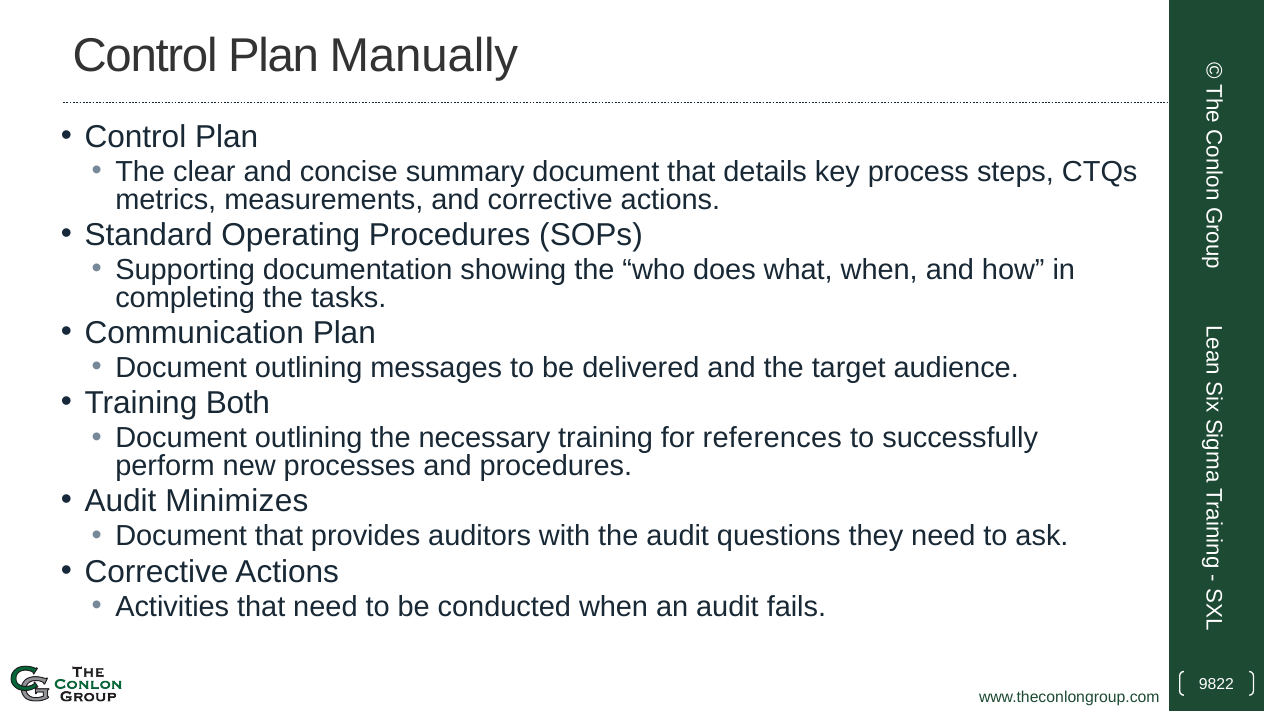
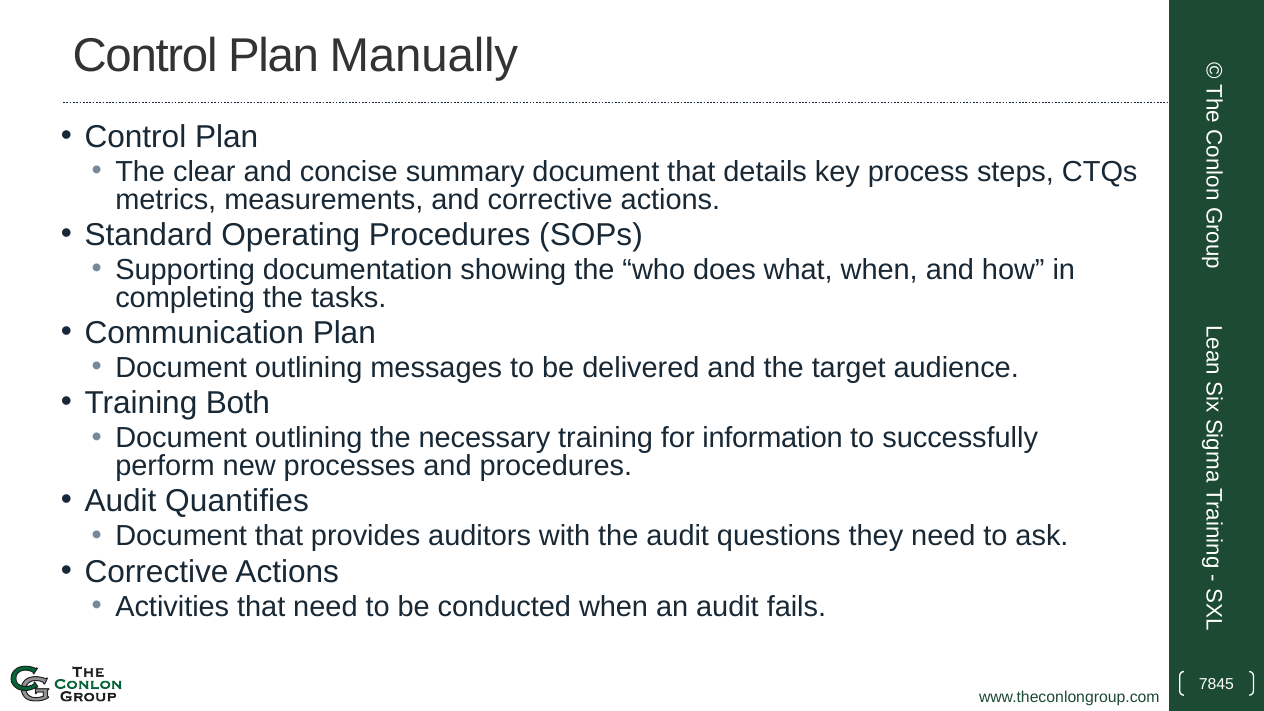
references: references -> information
Minimizes: Minimizes -> Quantifies
9822: 9822 -> 7845
